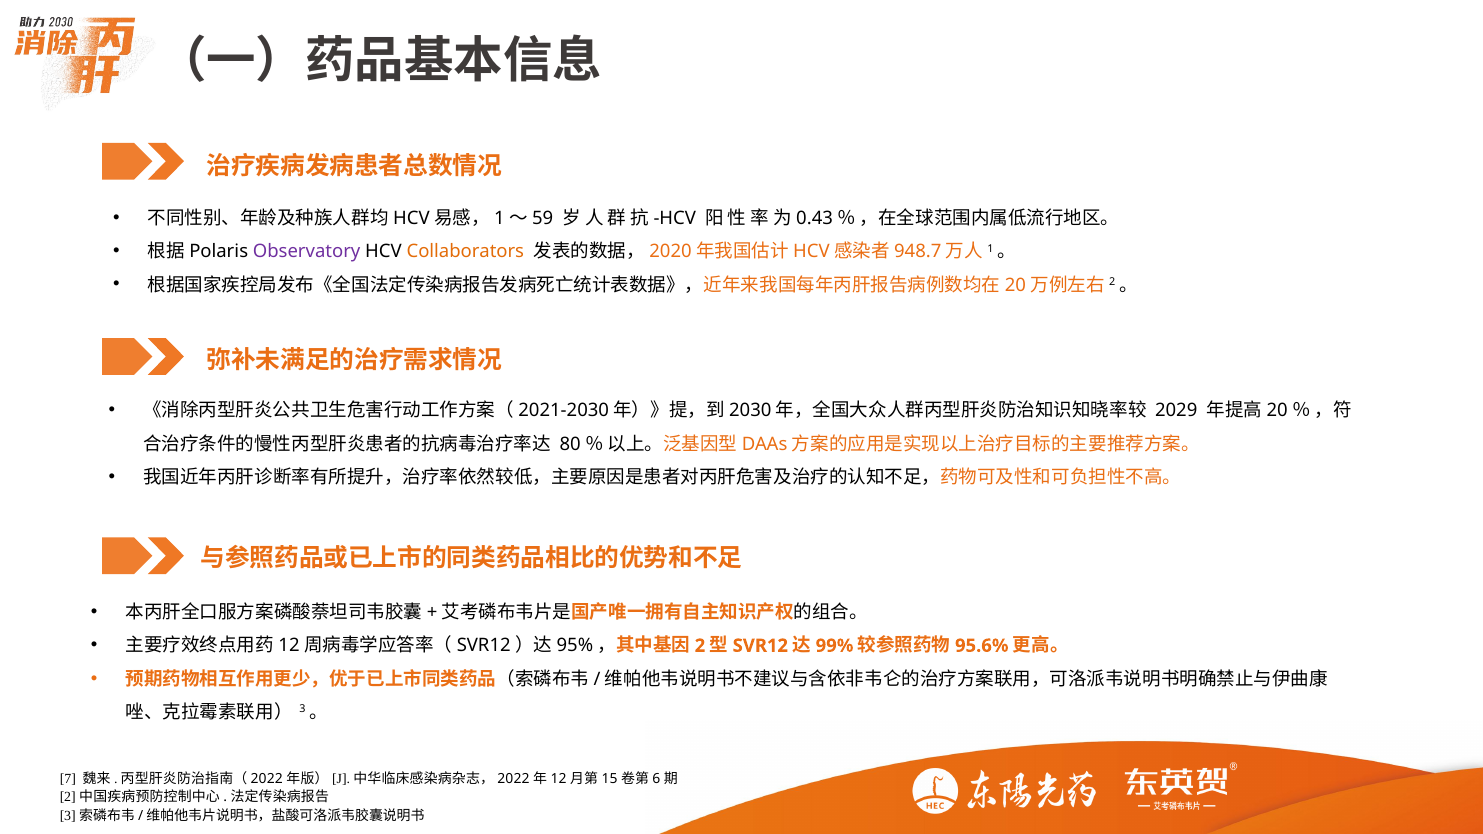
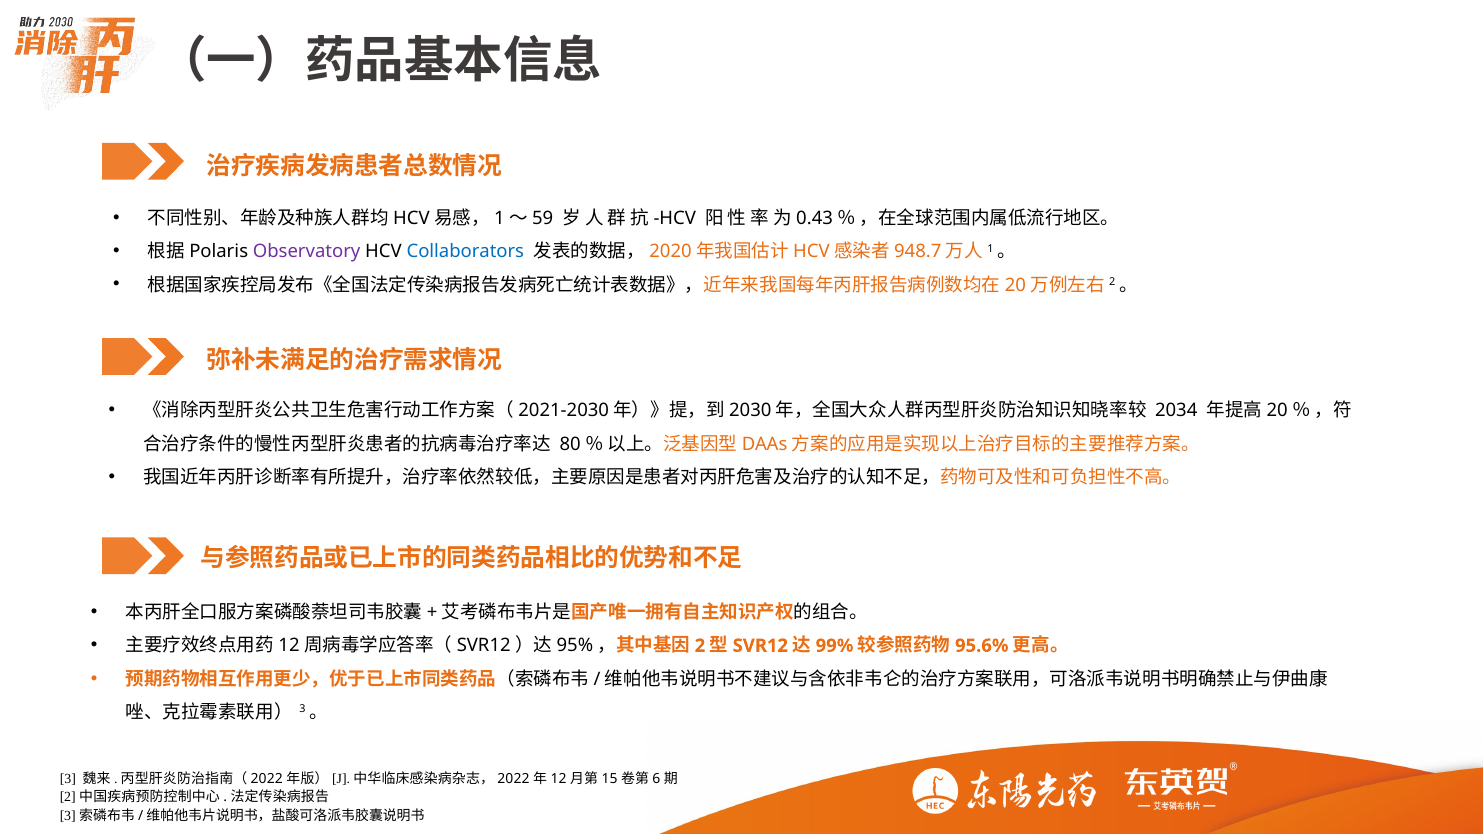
Collaborators colour: orange -> blue
2029: 2029 -> 2034
7 at (68, 779): 7 -> 3
